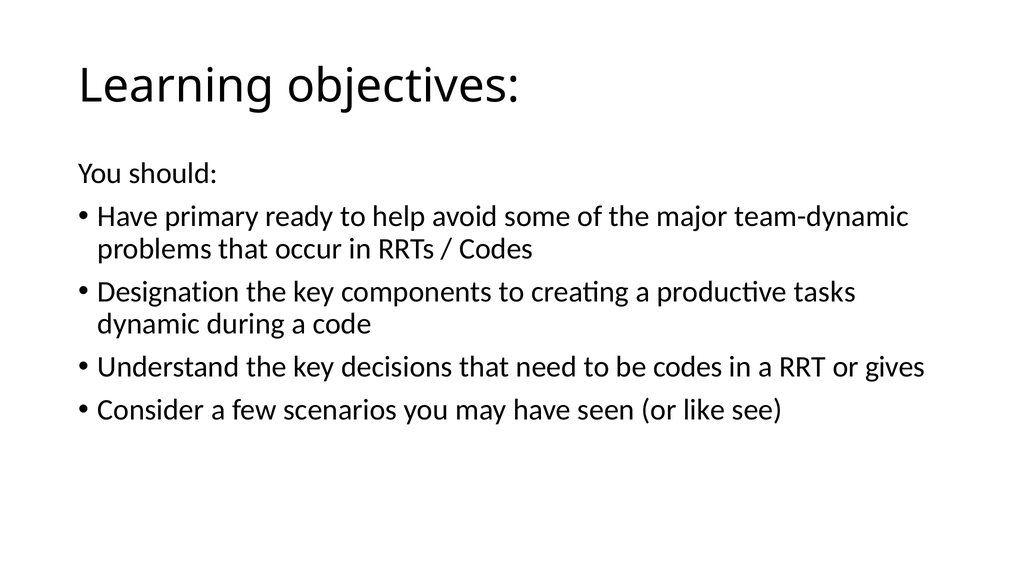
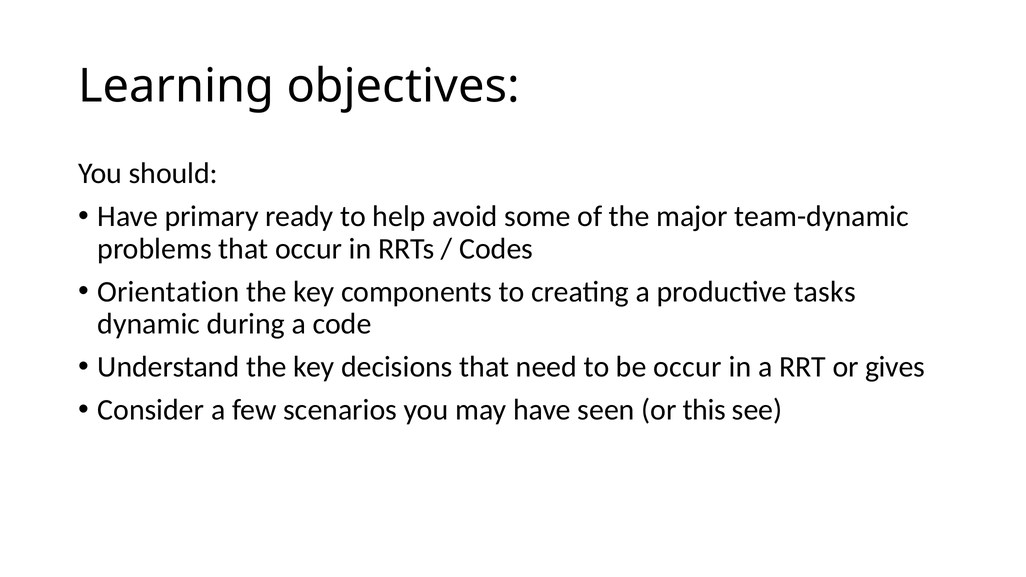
Designation: Designation -> Orientation
be codes: codes -> occur
like: like -> this
